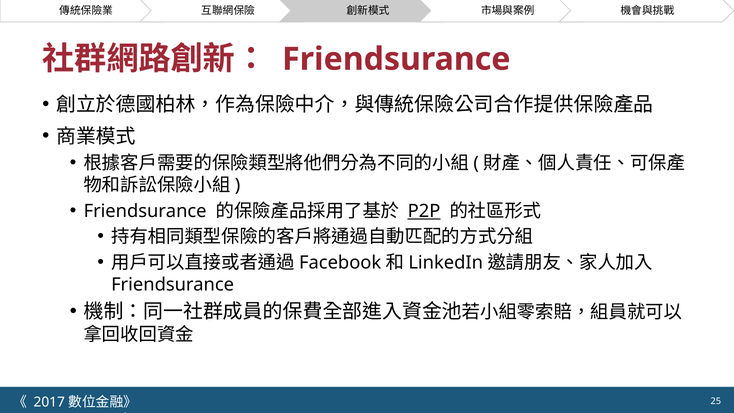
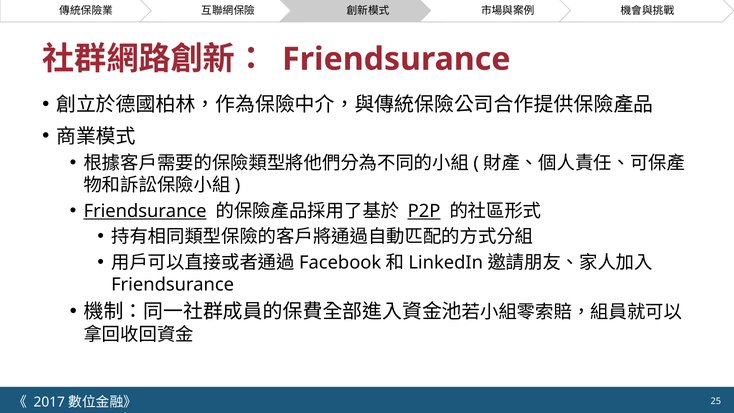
Friendsurance at (145, 211) underline: none -> present
